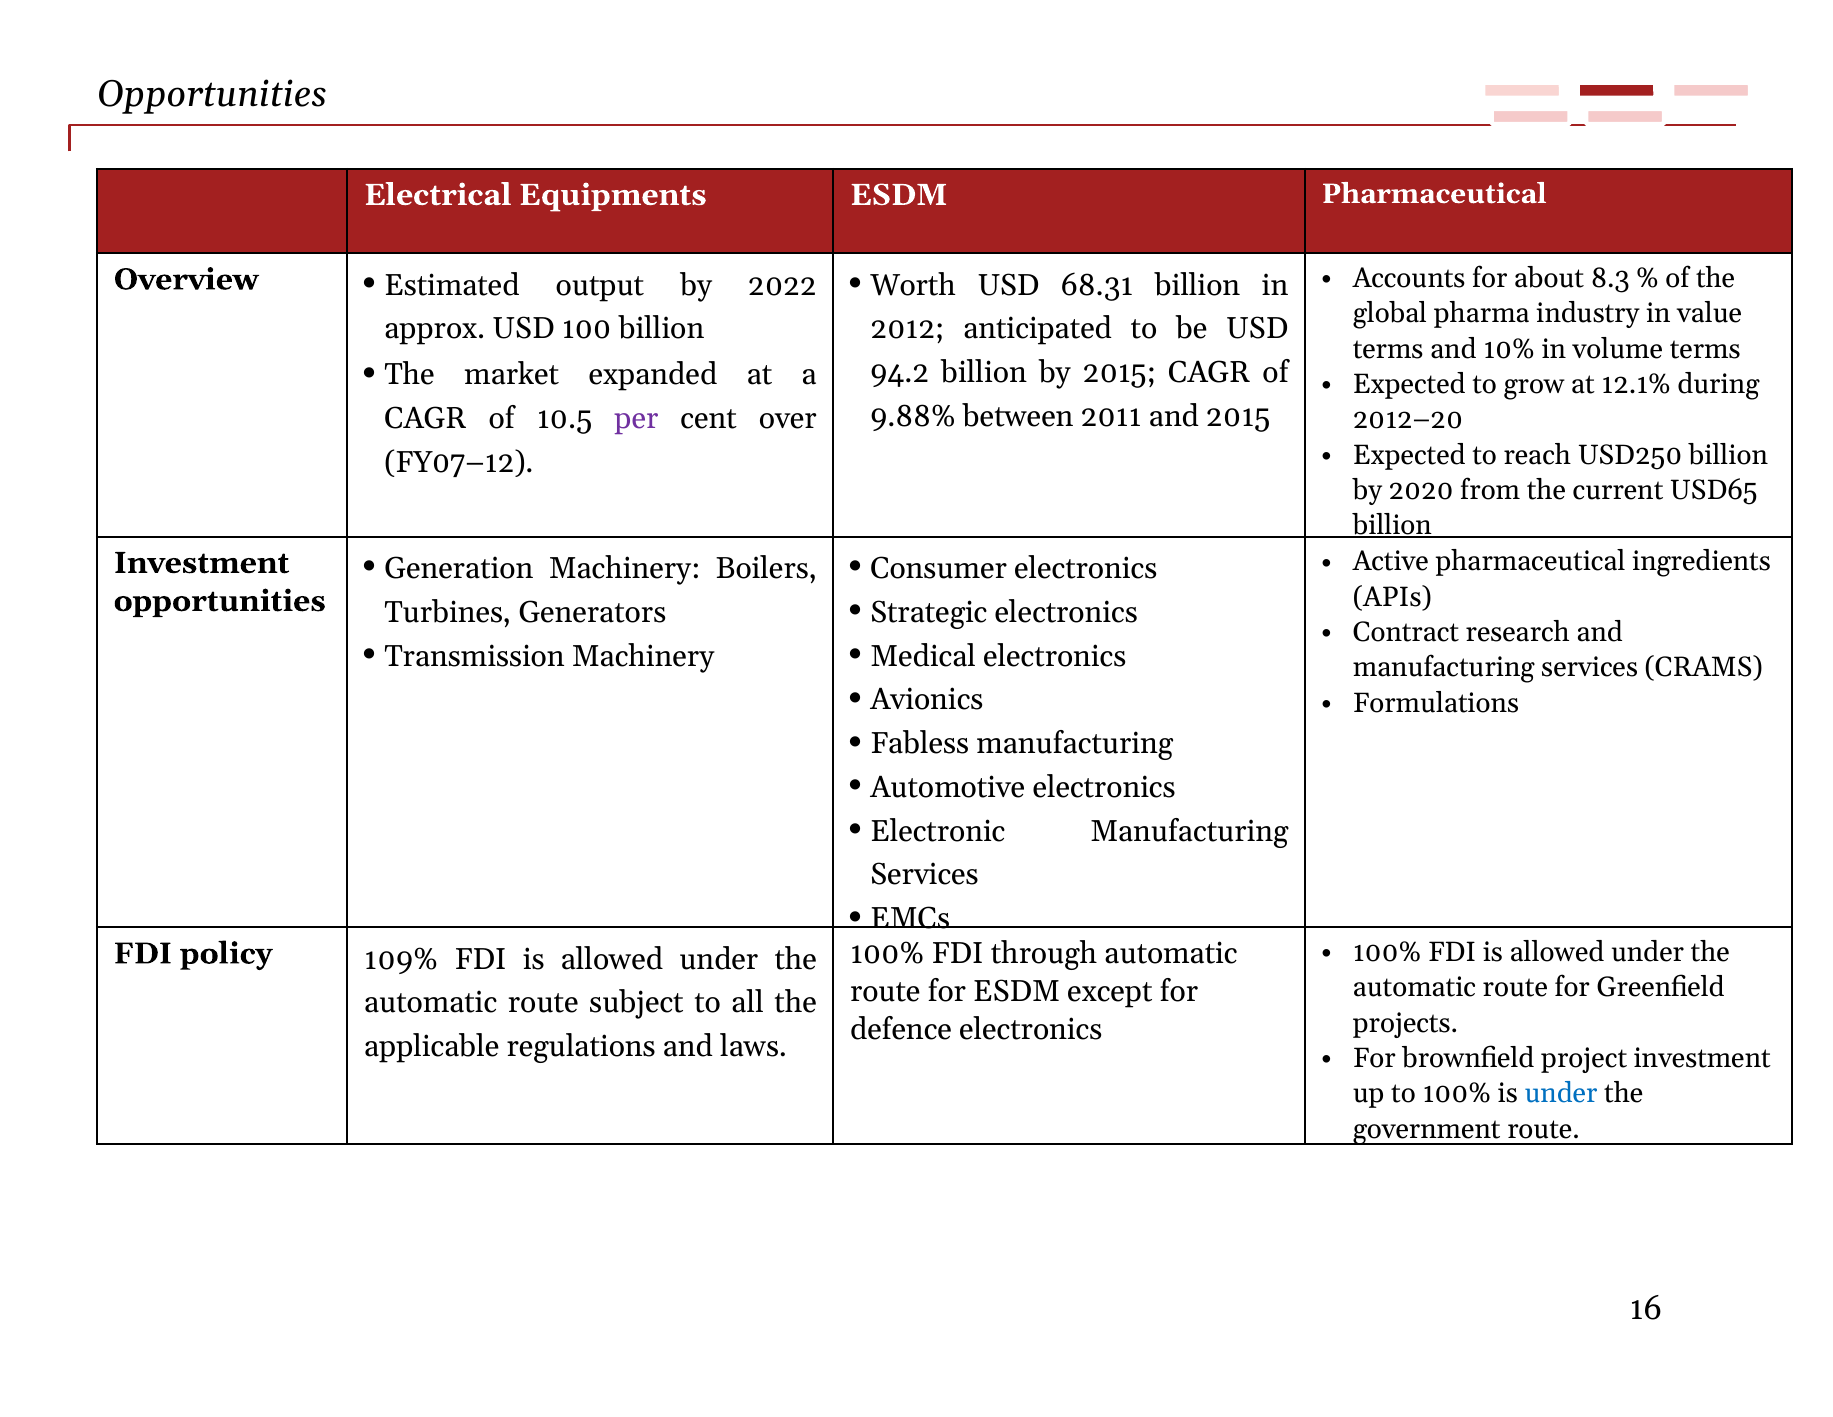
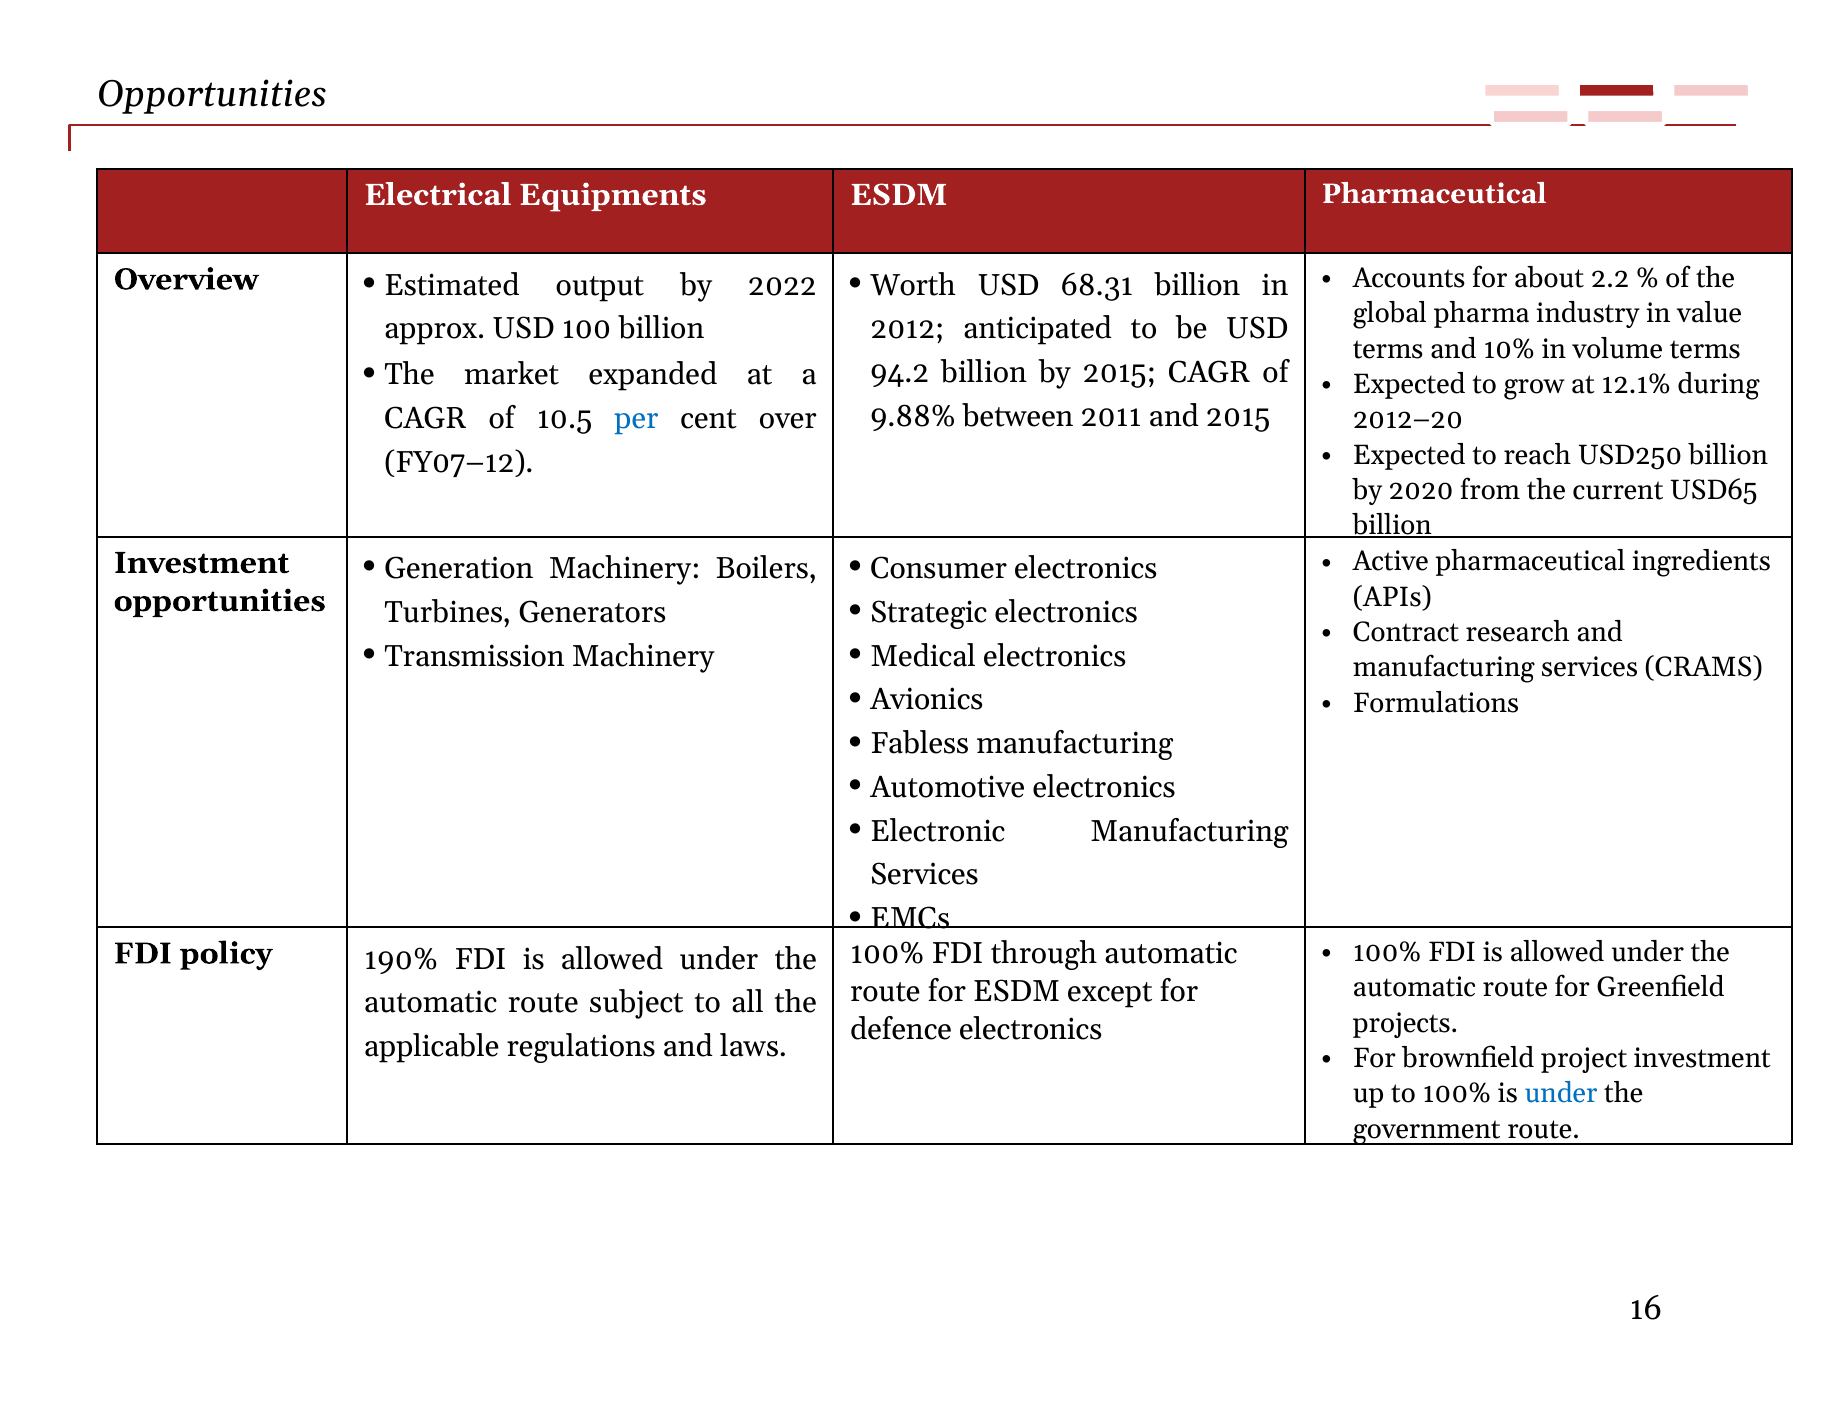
8.3: 8.3 -> 2.2
per colour: purple -> blue
109%: 109% -> 190%
